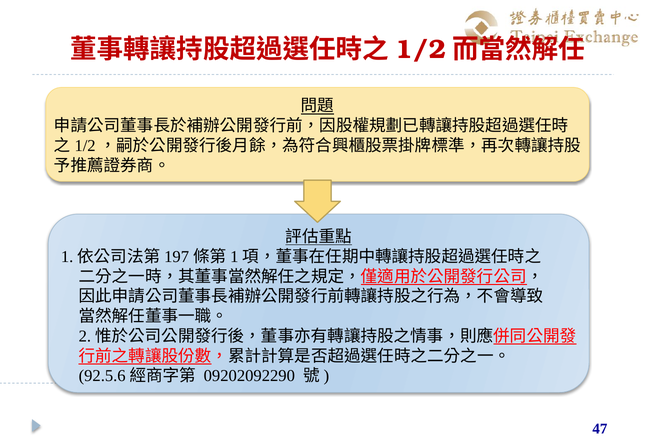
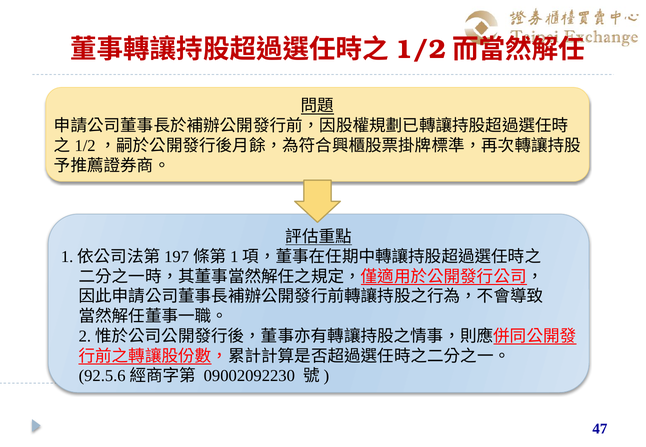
09202092290: 09202092290 -> 09002092230
